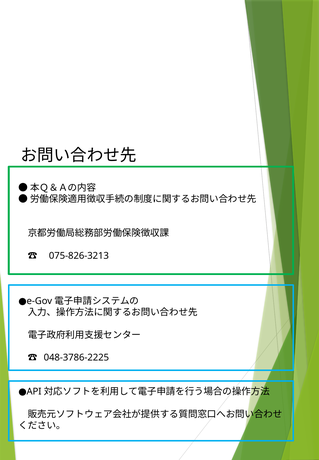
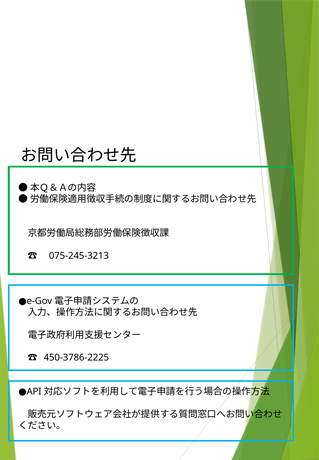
075-826-3213: 075-826-3213 -> 075-245-3213
048-3786-2225: 048-3786-2225 -> 450-3786-2225
